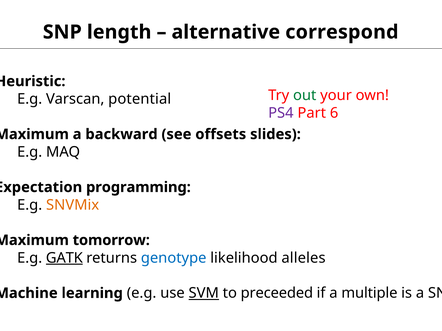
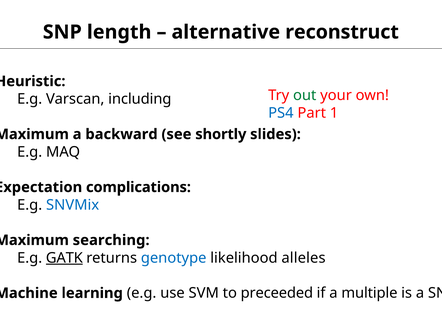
correspond: correspond -> reconstruct
potential: potential -> including
PS4 colour: purple -> blue
6: 6 -> 1
offsets: offsets -> shortly
programming: programming -> complications
SNVMix colour: orange -> blue
tomorrow: tomorrow -> searching
SVM underline: present -> none
